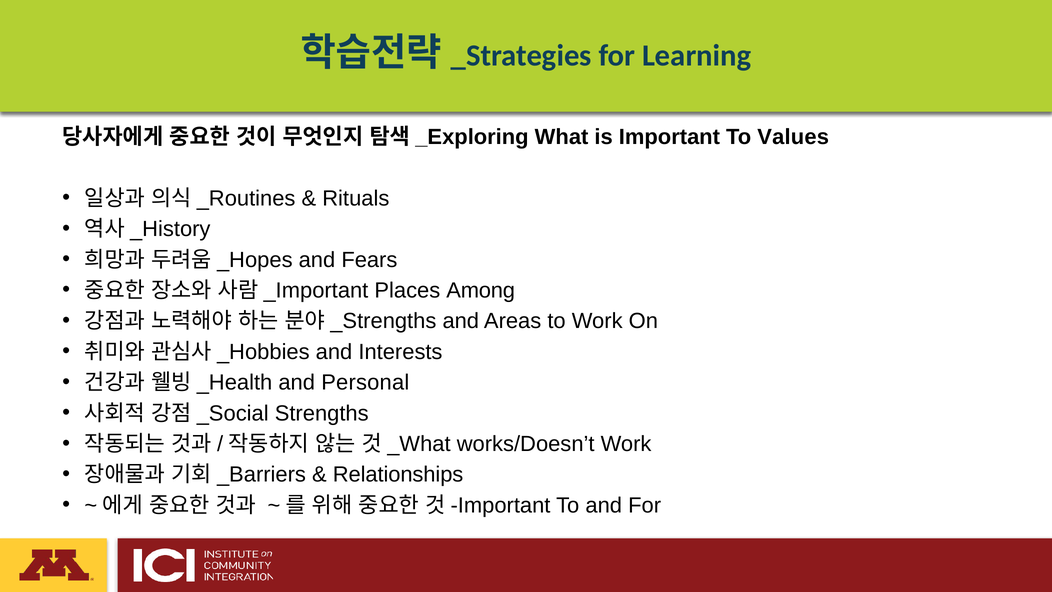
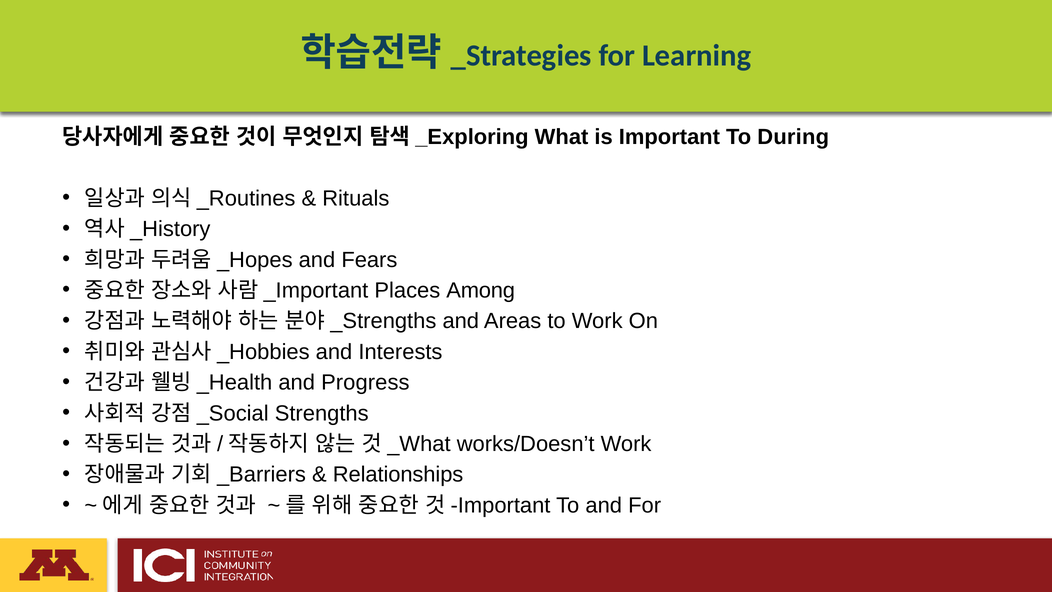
Values: Values -> During
Personal: Personal -> Progress
